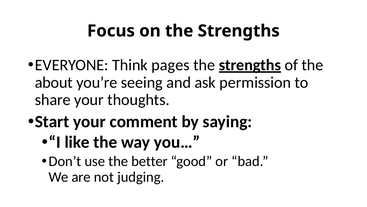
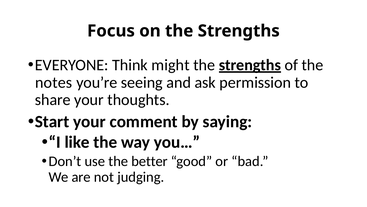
pages: pages -> might
about: about -> notes
